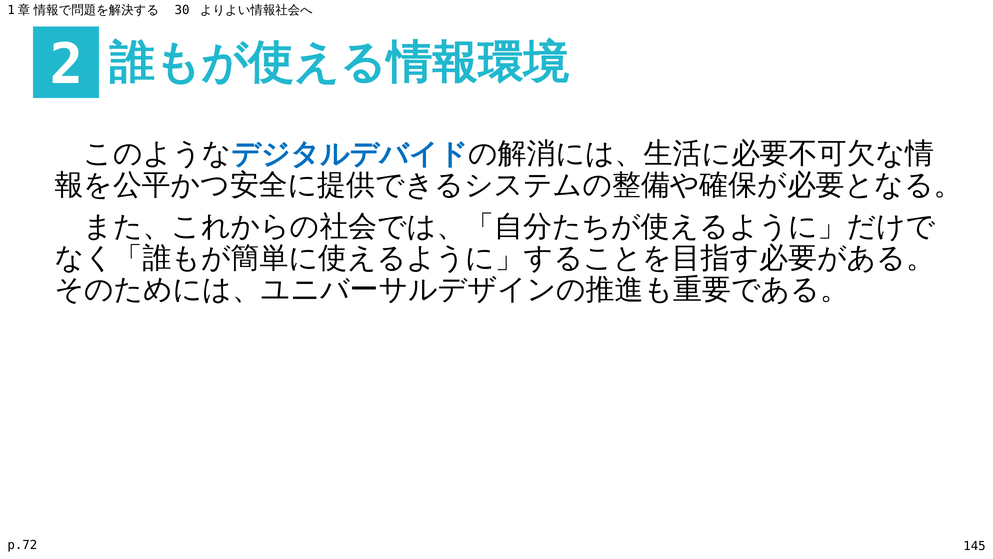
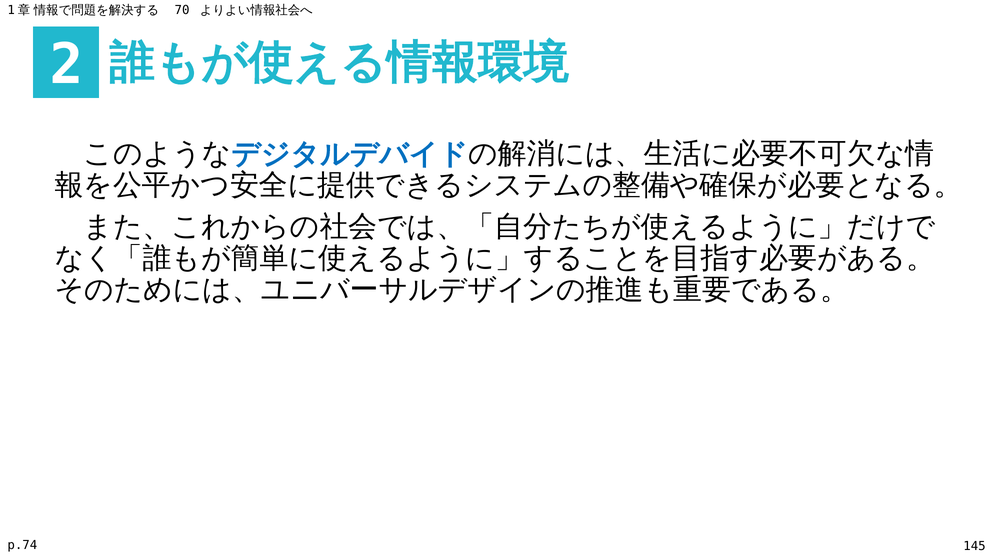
30: 30 -> 70
p.72: p.72 -> p.74
